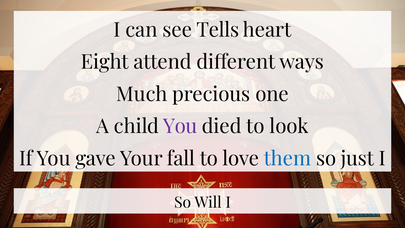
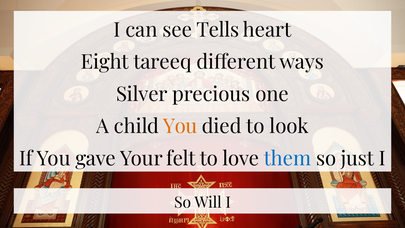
attend: attend -> tareeq
Much: Much -> Silver
You at (180, 127) colour: purple -> orange
fall: fall -> felt
